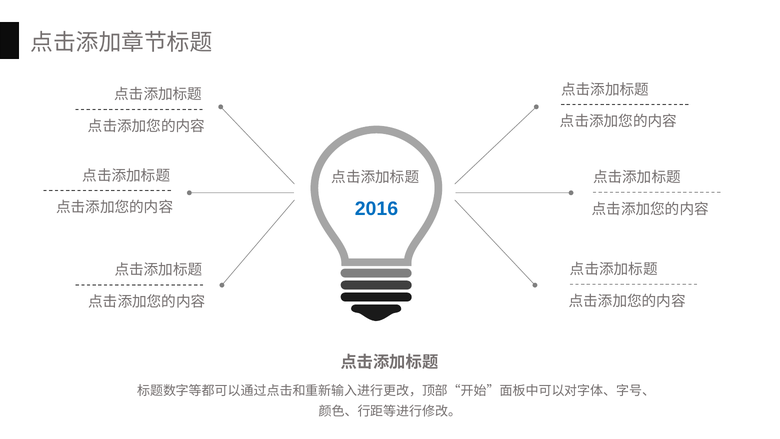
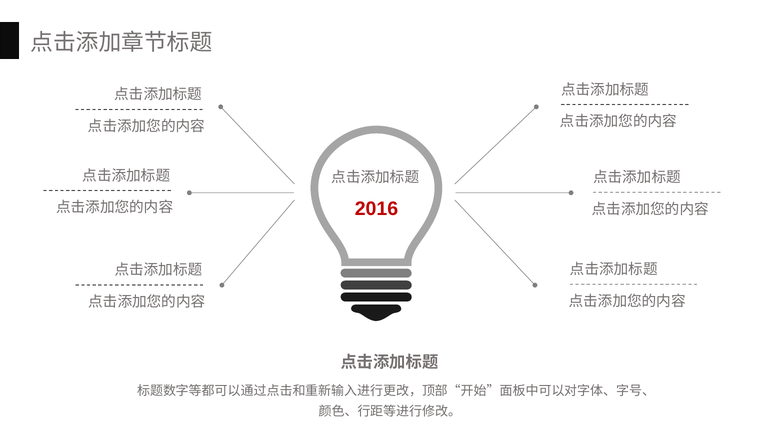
2016 colour: blue -> red
